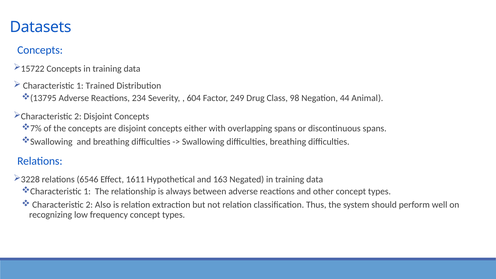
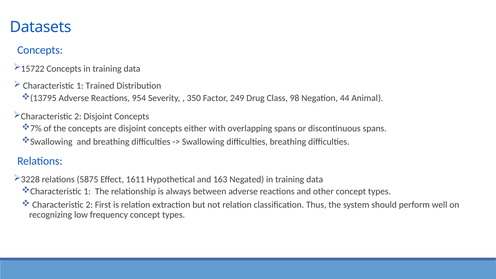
234: 234 -> 954
604: 604 -> 350
6546: 6546 -> 5875
Also: Also -> First
